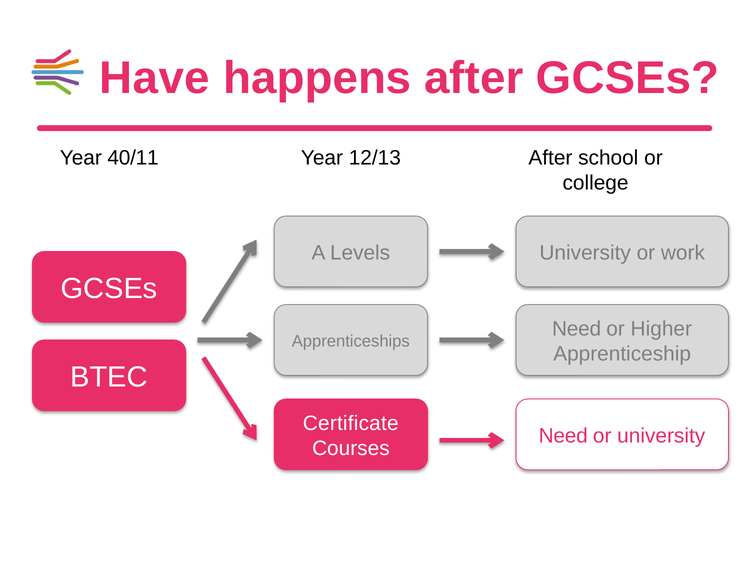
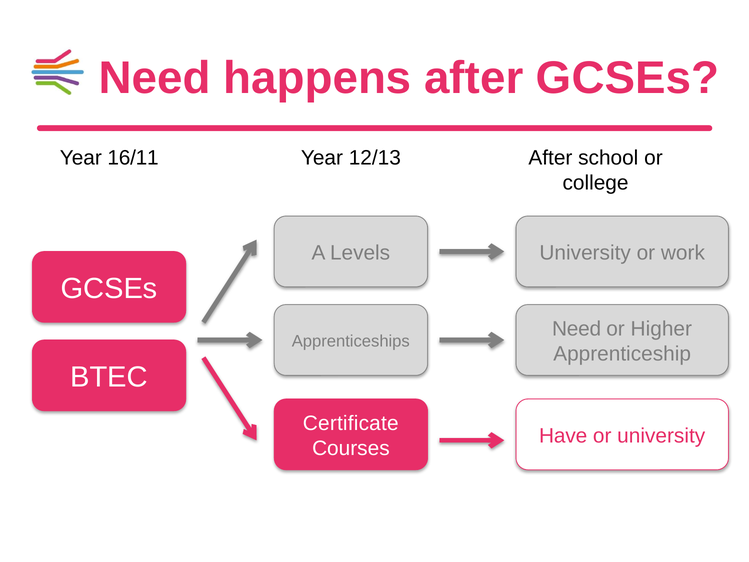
Have at (155, 78): Have -> Need
40/11: 40/11 -> 16/11
Need at (563, 436): Need -> Have
